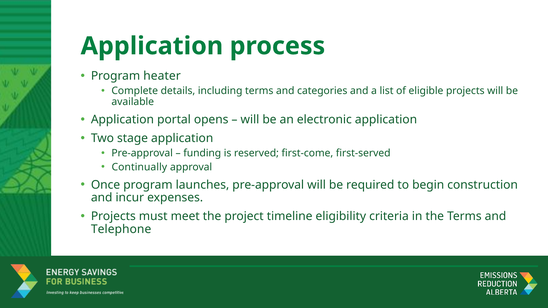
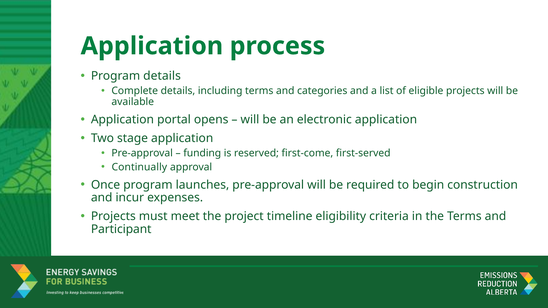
Program heater: heater -> details
Telephone: Telephone -> Participant
